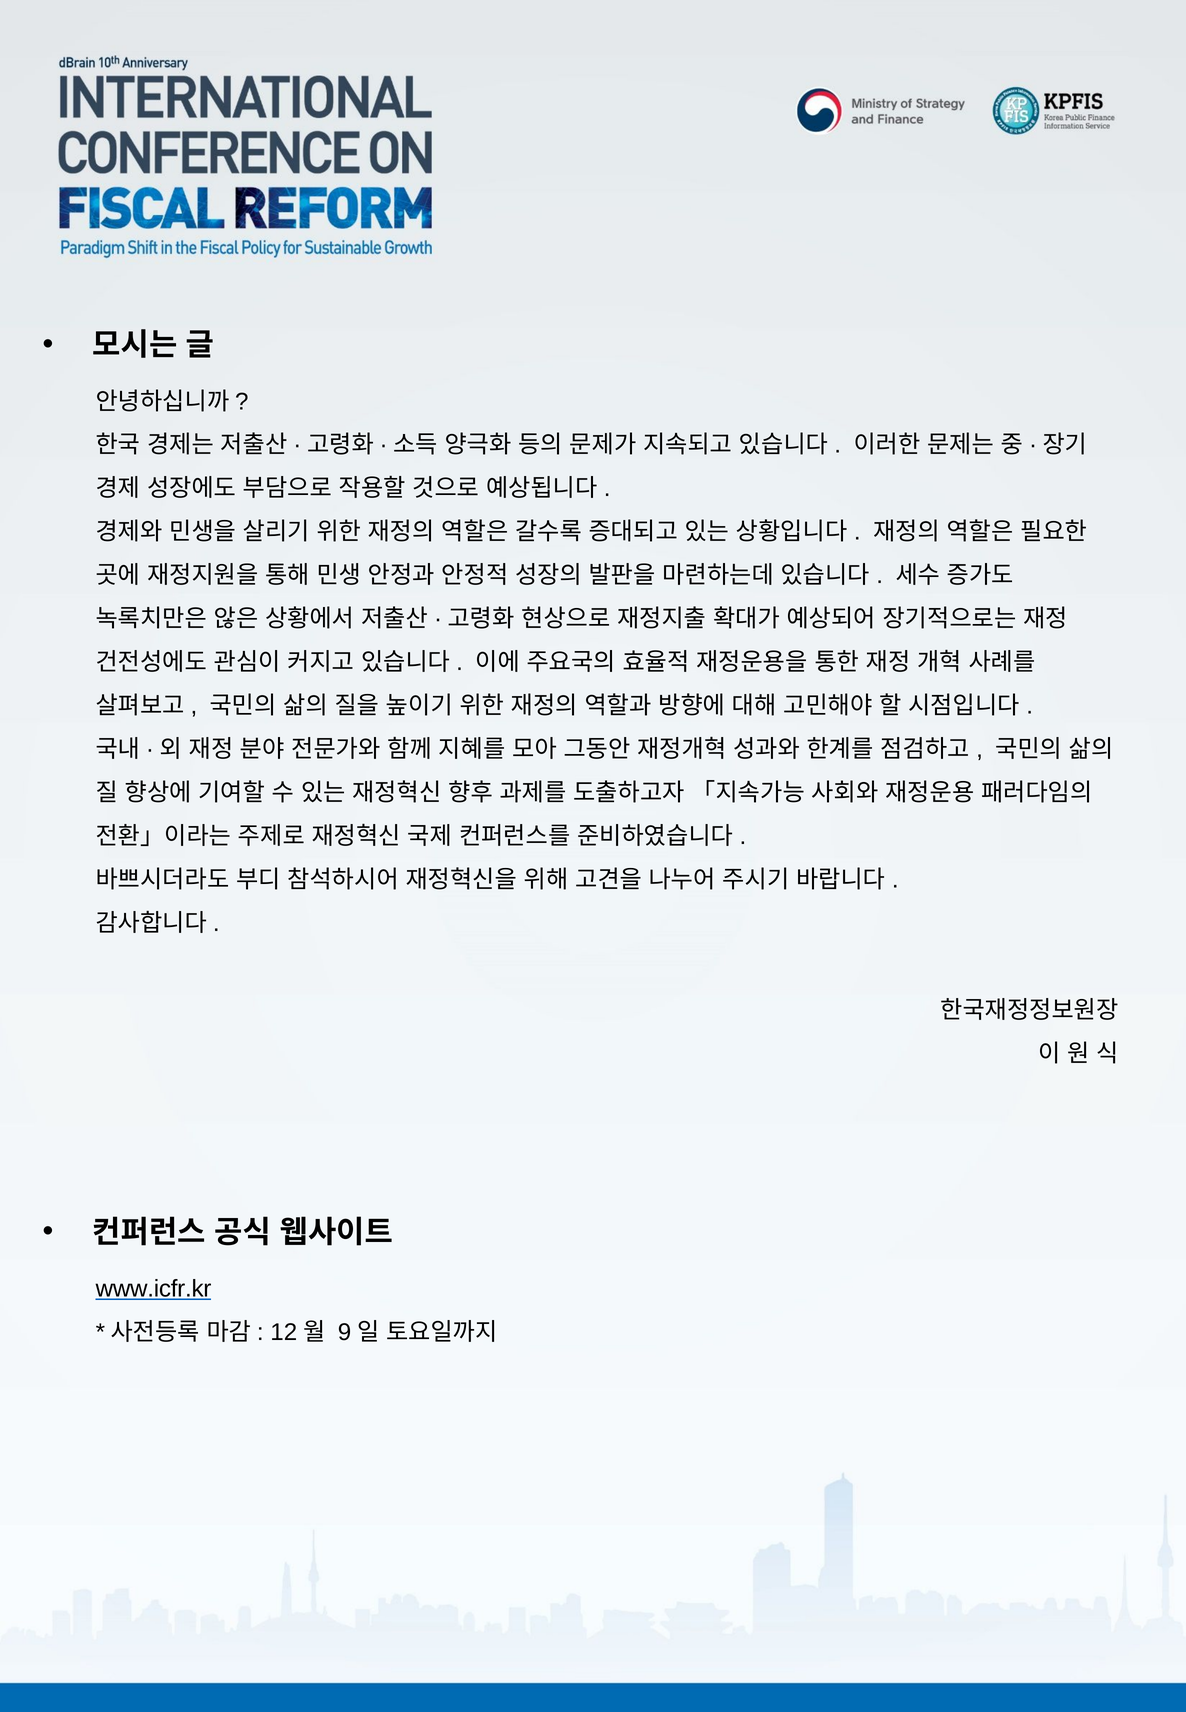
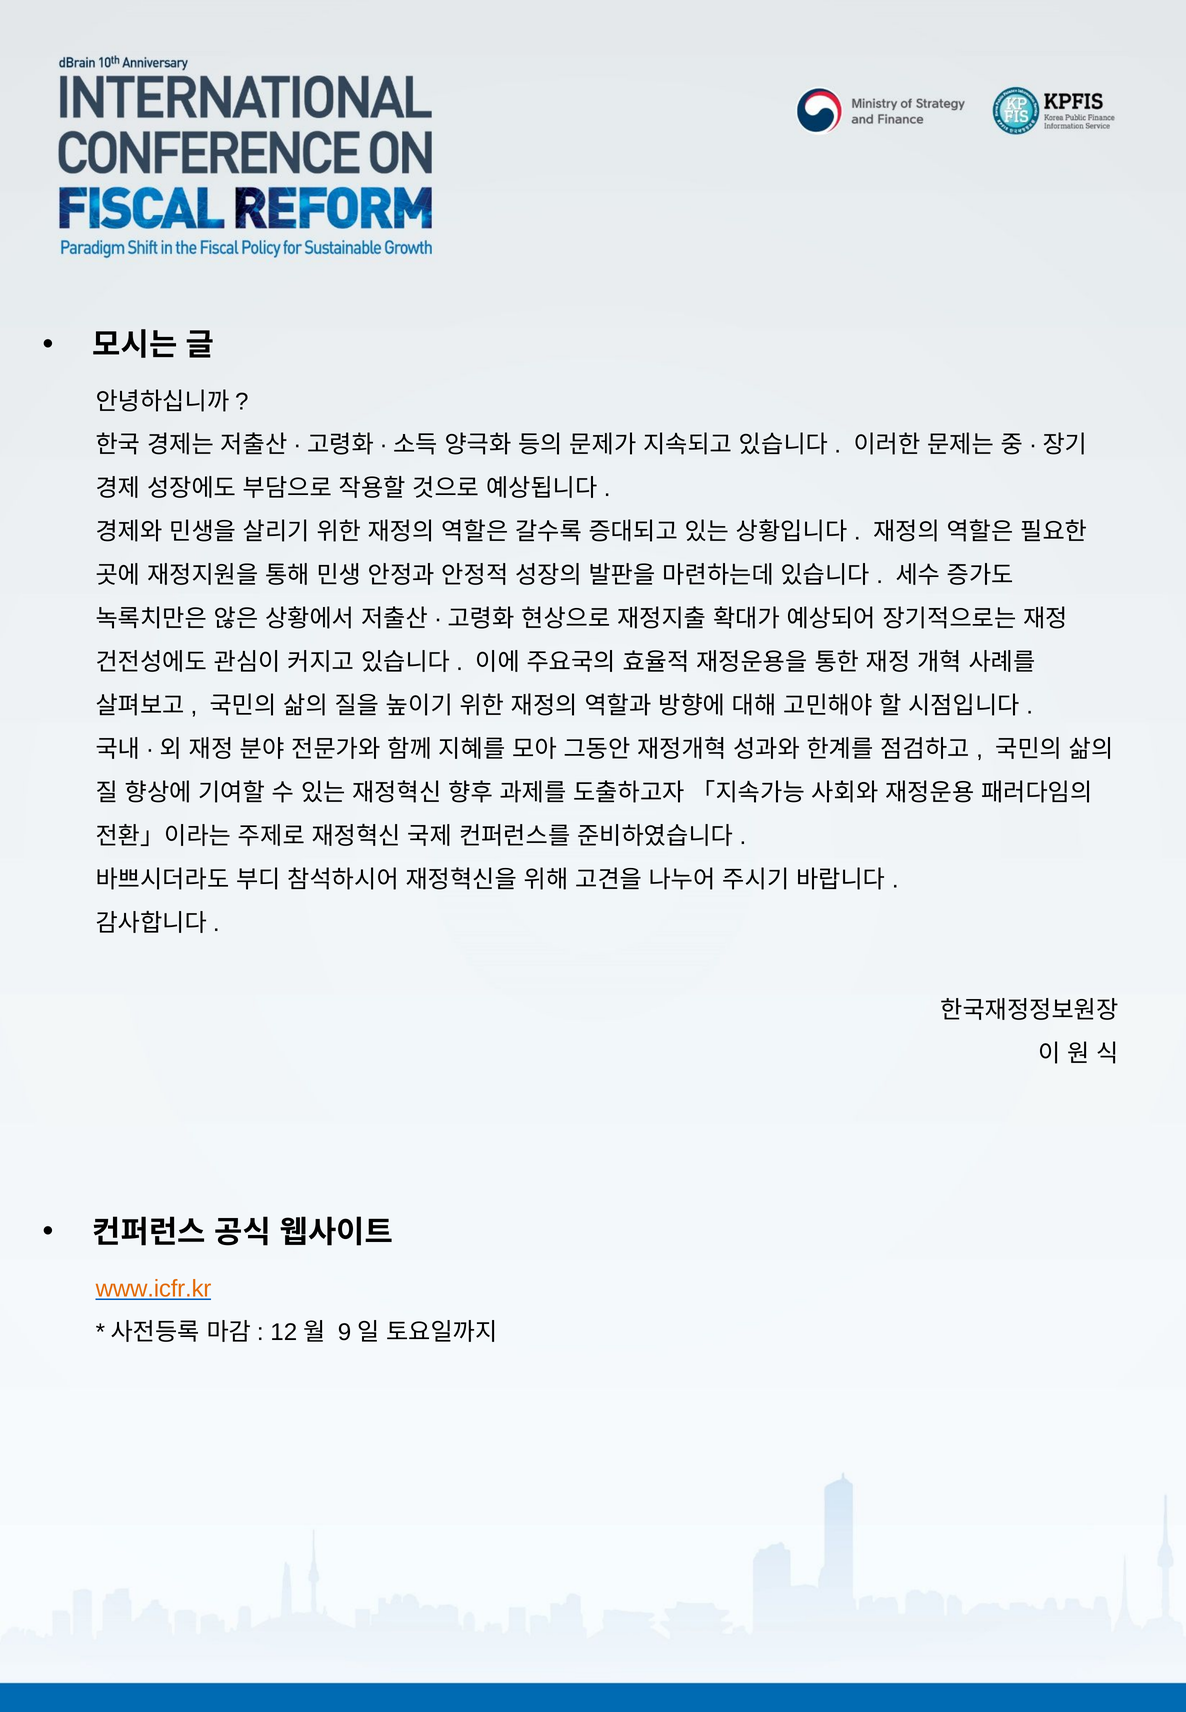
www.icfr.kr colour: black -> orange
